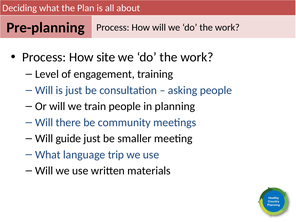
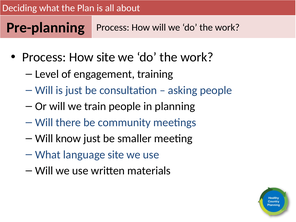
guide: guide -> know
language trip: trip -> site
